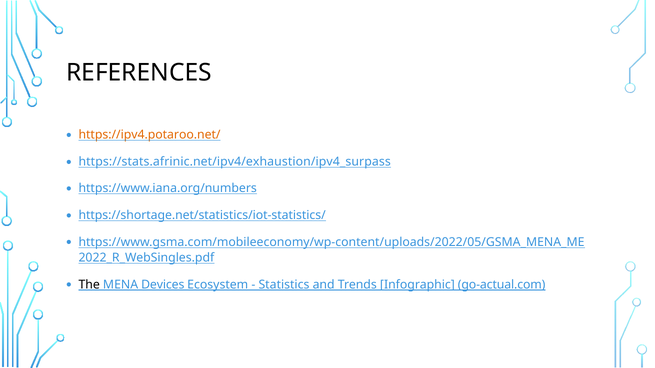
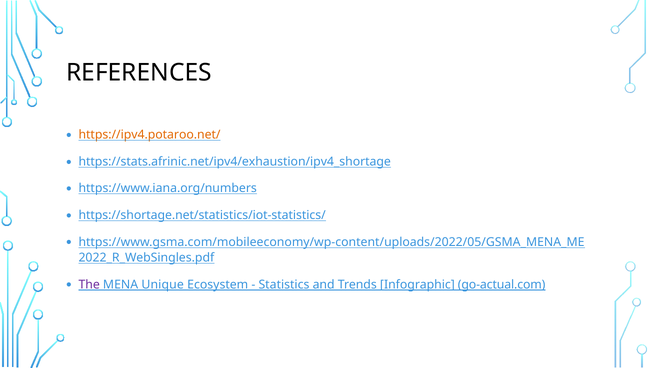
https://stats.afrinic.net/ipv4/exhaustion/ipv4_surpass: https://stats.afrinic.net/ipv4/exhaustion/ipv4_surpass -> https://stats.afrinic.net/ipv4/exhaustion/ipv4_shortage
The colour: black -> purple
Devices: Devices -> Unique
